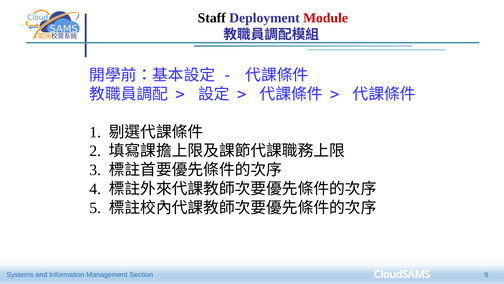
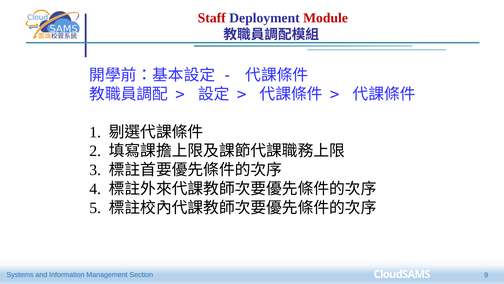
Staff colour: black -> red
